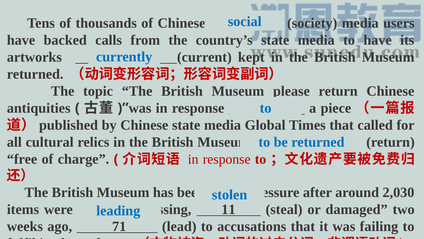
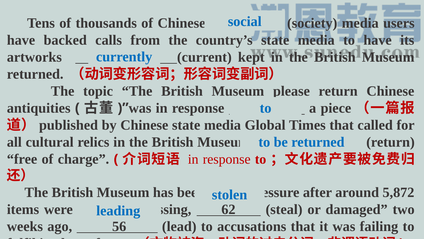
2,030: 2,030 -> 5,872
11: 11 -> 62
ago 71: 71 -> 56
